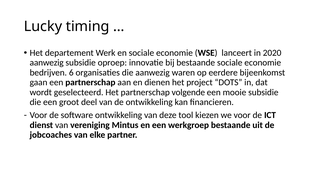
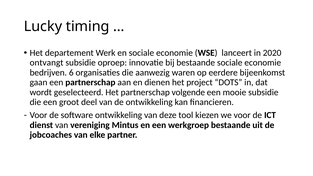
aanwezig at (47, 63): aanwezig -> ontvangt
